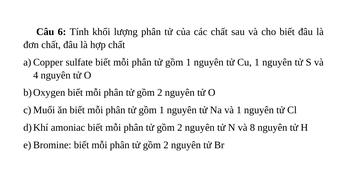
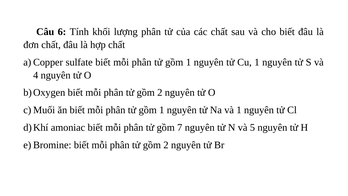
2 at (180, 127): 2 -> 7
8: 8 -> 5
